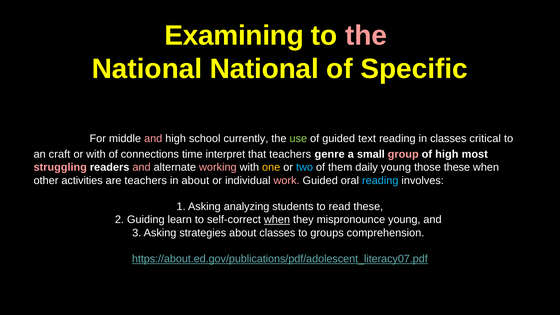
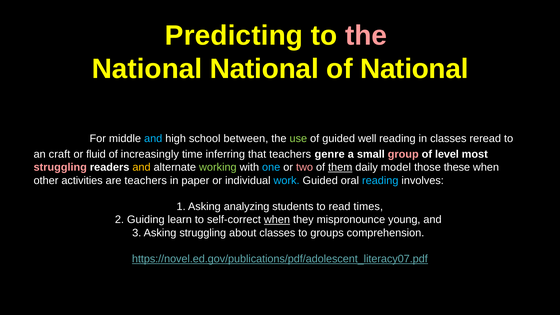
Examining: Examining -> Predicting
of Specific: Specific -> National
and at (153, 139) colour: pink -> light blue
currently: currently -> between
text: text -> well
critical: critical -> reread
or with: with -> fluid
connections: connections -> increasingly
interpret: interpret -> inferring
of high: high -> level
and at (142, 167) colour: pink -> yellow
working colour: pink -> light green
one colour: yellow -> light blue
two colour: light blue -> pink
them underline: none -> present
daily young: young -> model
in about: about -> paper
work colour: pink -> light blue
read these: these -> times
Asking strategies: strategies -> struggling
https://about.ed.gov/publications/pdf/adolescent_literacy07.pdf: https://about.ed.gov/publications/pdf/adolescent_literacy07.pdf -> https://novel.ed.gov/publications/pdf/adolescent_literacy07.pdf
